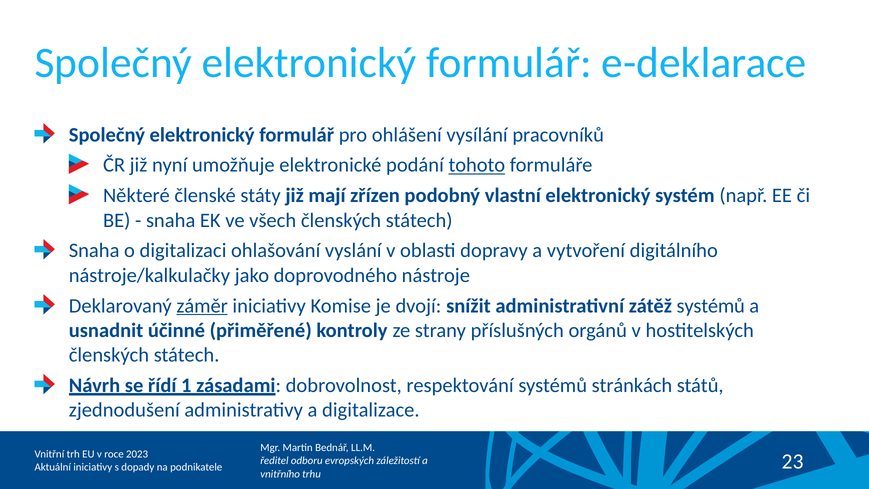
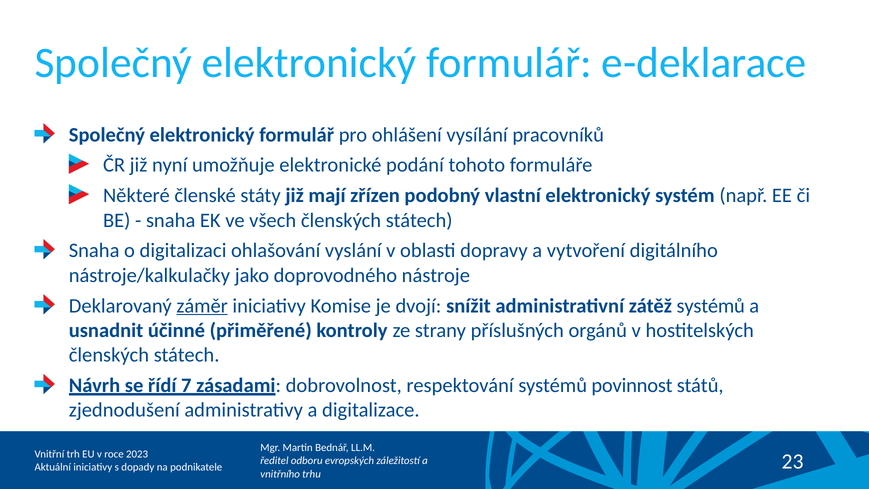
tohoto underline: present -> none
1: 1 -> 7
stránkách: stránkách -> povinnost
